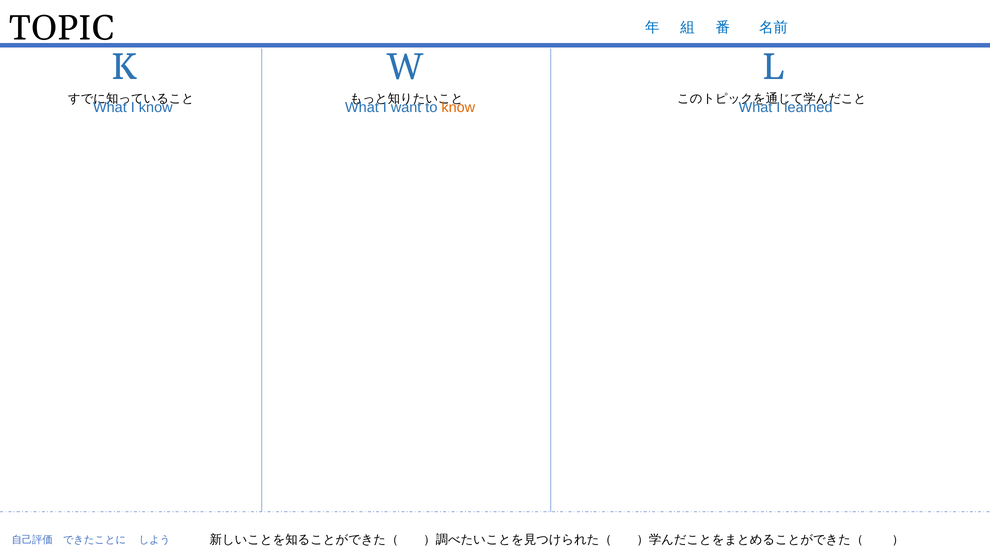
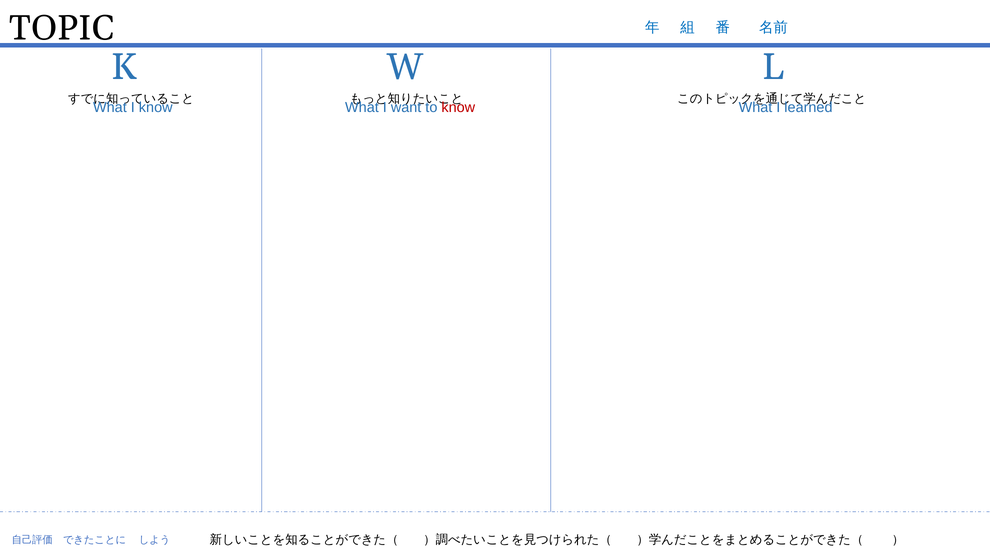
know at (458, 107) colour: orange -> red
